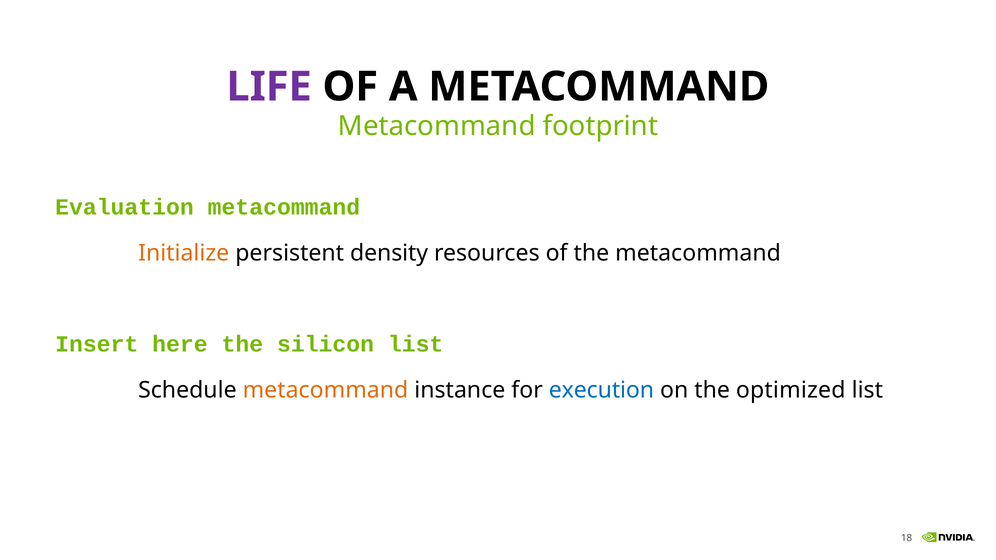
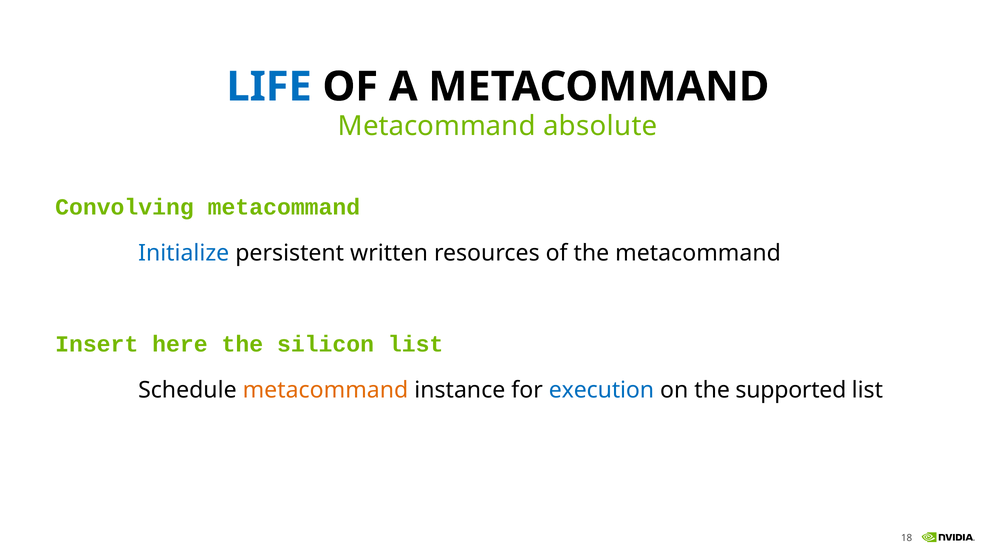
LIFE colour: purple -> blue
footprint: footprint -> absolute
Evaluation: Evaluation -> Convolving
Initialize colour: orange -> blue
density: density -> written
optimized: optimized -> supported
